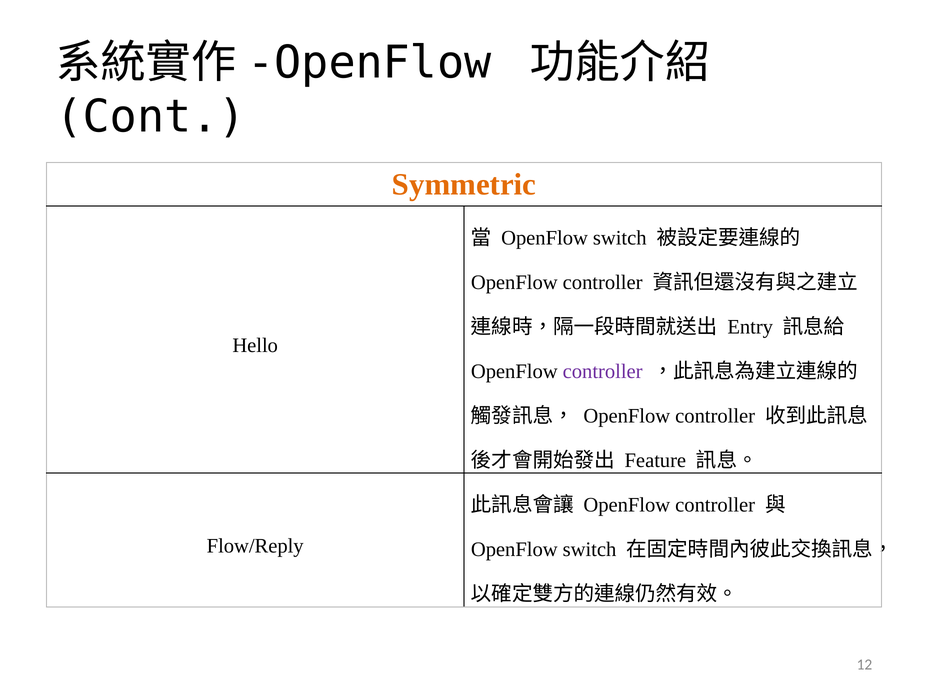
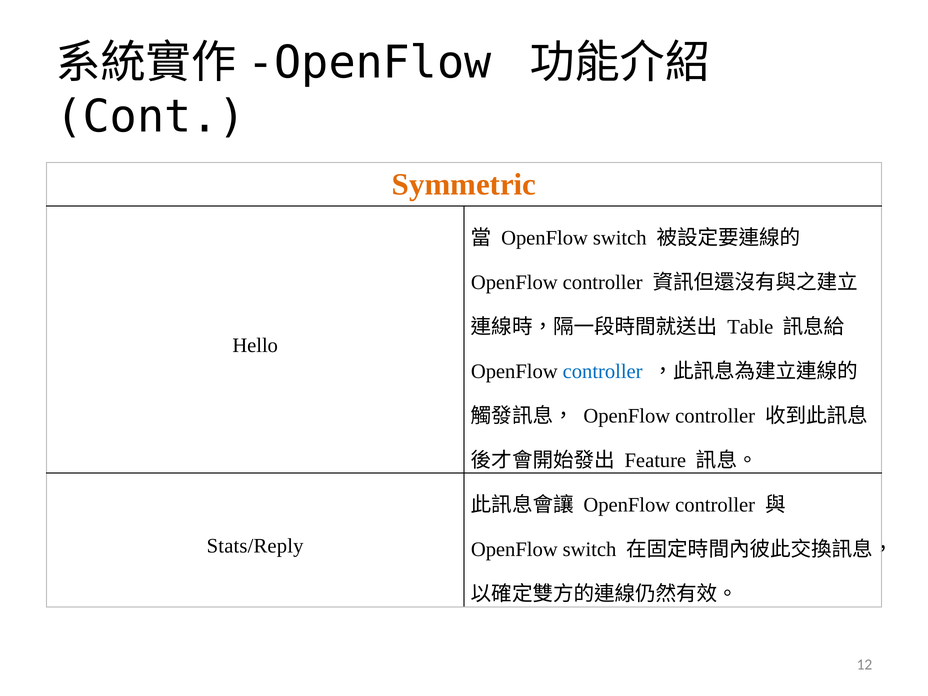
Entry: Entry -> Table
controller at (603, 371) colour: purple -> blue
Flow/Reply: Flow/Reply -> Stats/Reply
